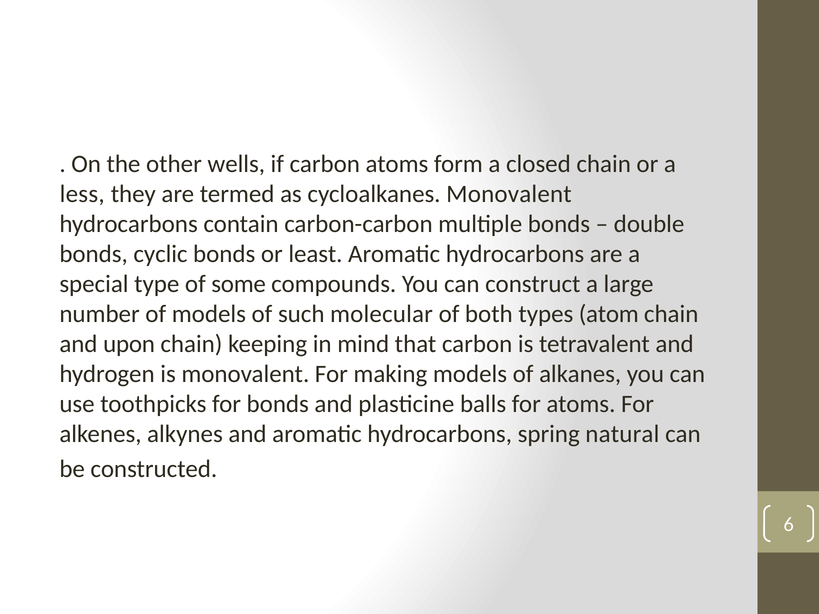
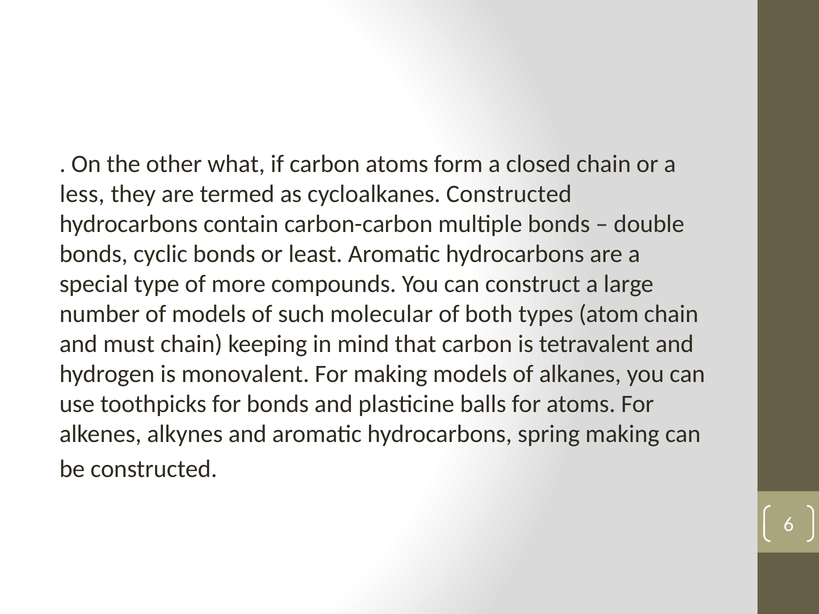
wells: wells -> what
cycloalkanes Monovalent: Monovalent -> Constructed
some: some -> more
upon: upon -> must
spring natural: natural -> making
